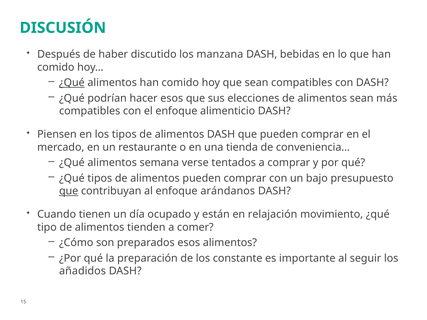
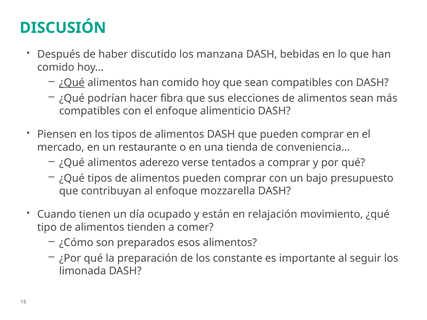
hacer esos: esos -> fibra
semana: semana -> aderezo
que at (69, 191) underline: present -> none
arándanos: arándanos -> mozzarella
añadidos: añadidos -> limonada
